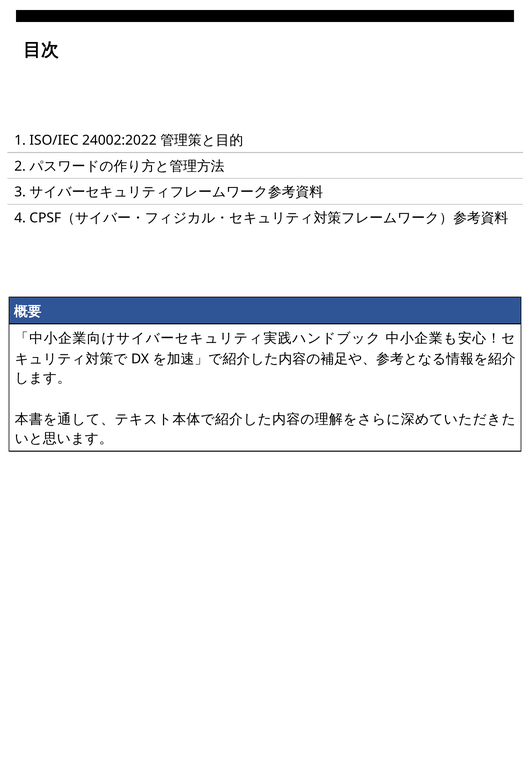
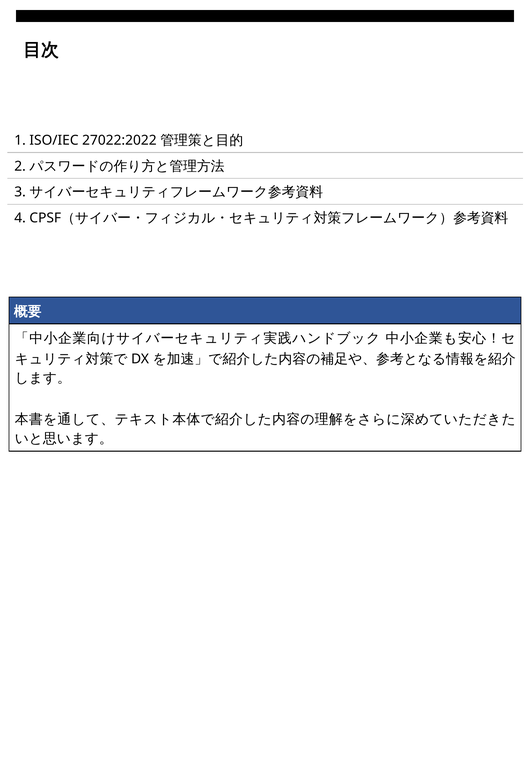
24002:2022: 24002:2022 -> 27022:2022
